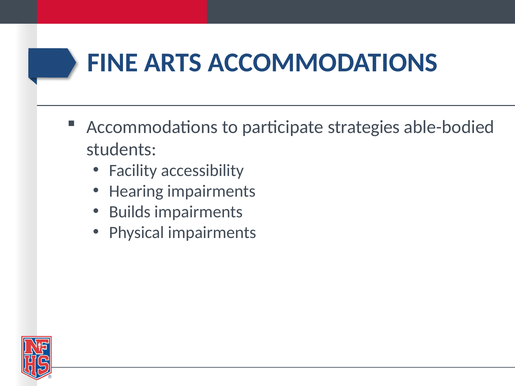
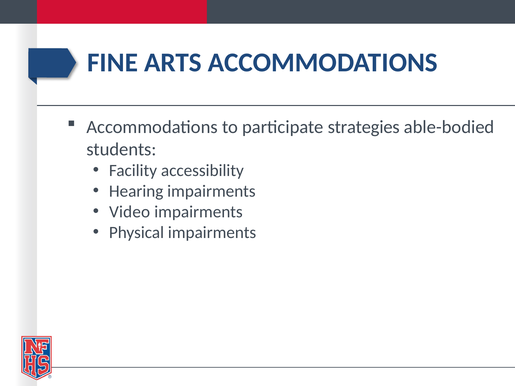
Builds: Builds -> Video
